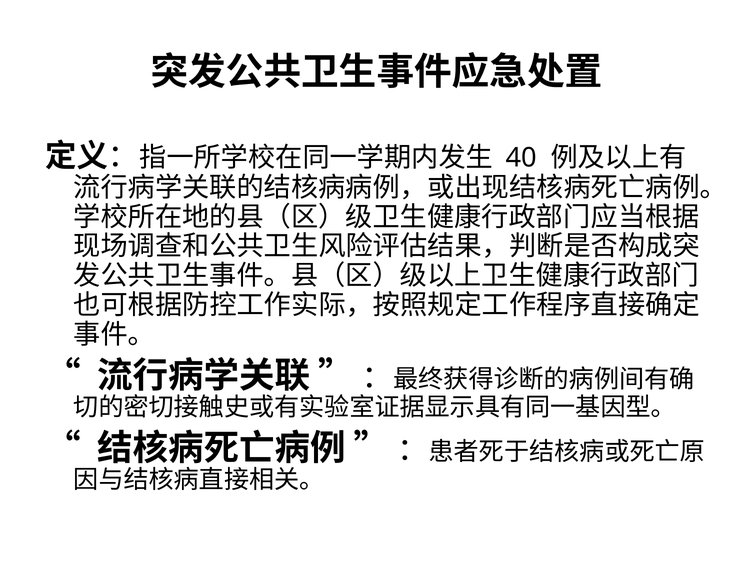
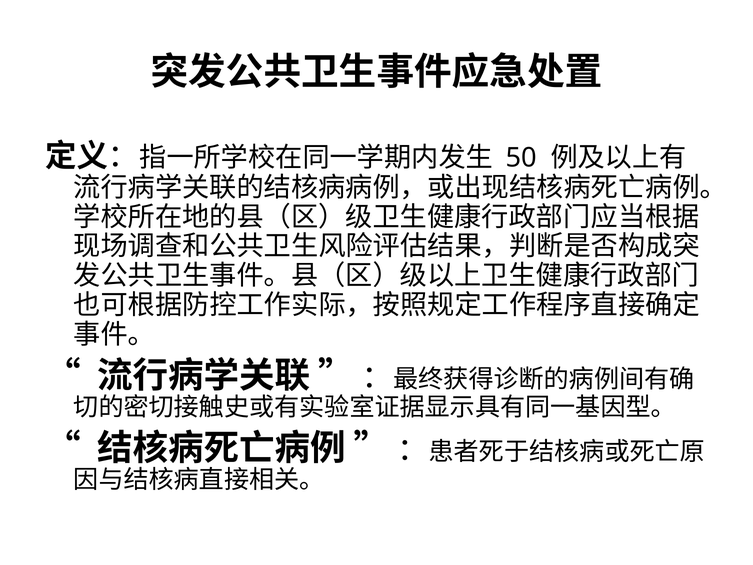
40: 40 -> 50
